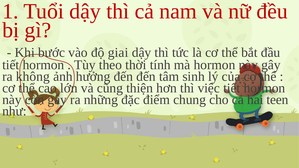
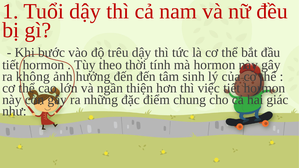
giai: giai -> trêu
cũng: cũng -> ngần
teen: teen -> giác
